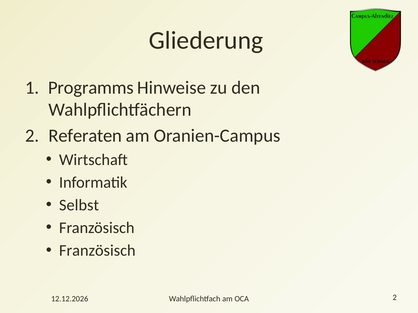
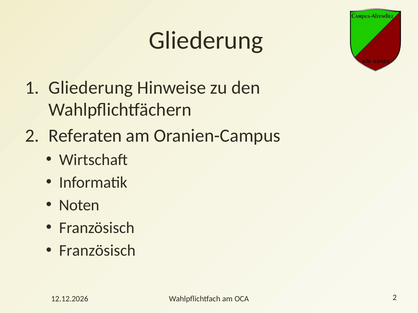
Programms at (91, 88): Programms -> Gliederung
Selbst: Selbst -> Noten
